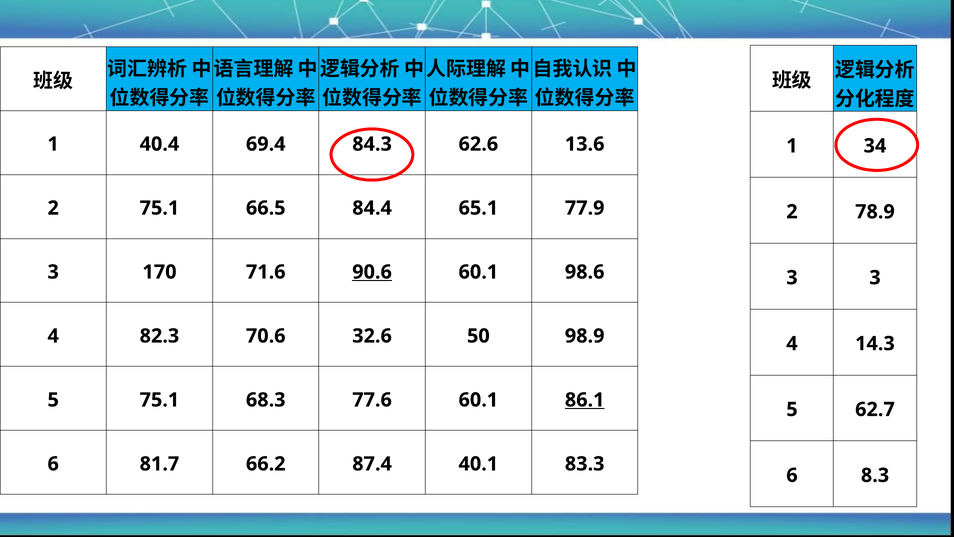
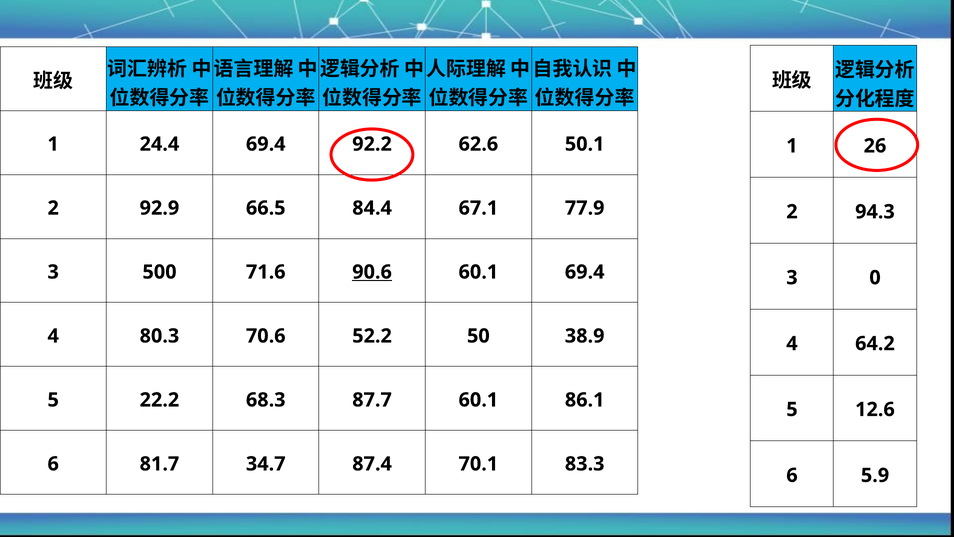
40.4: 40.4 -> 24.4
84.3: 84.3 -> 92.2
13.6: 13.6 -> 50.1
34: 34 -> 26
2 75.1: 75.1 -> 92.9
65.1: 65.1 -> 67.1
78.9: 78.9 -> 94.3
170: 170 -> 500
60.1 98.6: 98.6 -> 69.4
3 3: 3 -> 0
82.3: 82.3 -> 80.3
32.6: 32.6 -> 52.2
98.9: 98.9 -> 38.9
14.3: 14.3 -> 64.2
5 75.1: 75.1 -> 22.2
77.6: 77.6 -> 87.7
86.1 underline: present -> none
62.7: 62.7 -> 12.6
66.2: 66.2 -> 34.7
40.1: 40.1 -> 70.1
8.3: 8.3 -> 5.9
